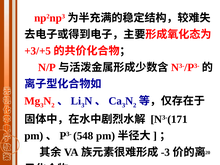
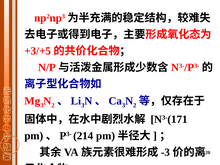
548: 548 -> 214
